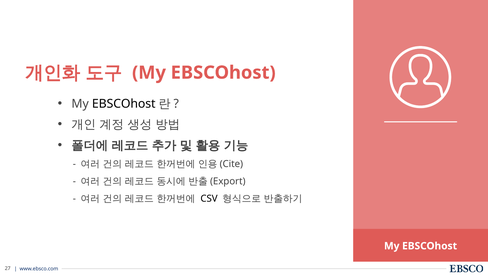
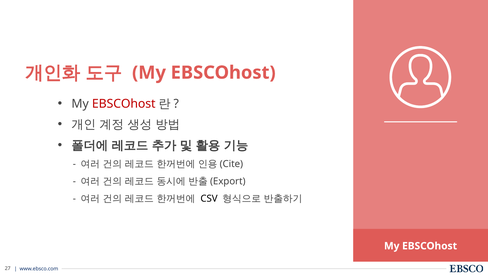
EBSCOhost at (124, 104) colour: black -> red
